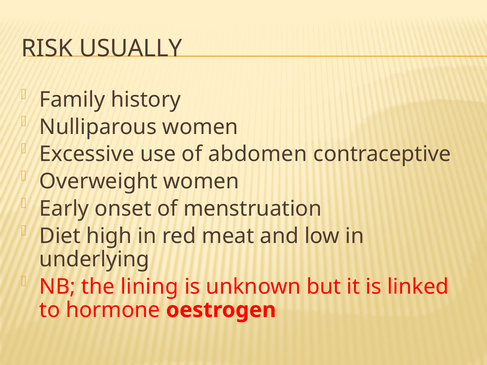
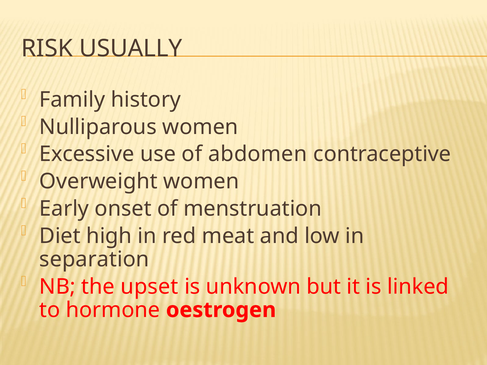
underlying: underlying -> separation
lining: lining -> upset
